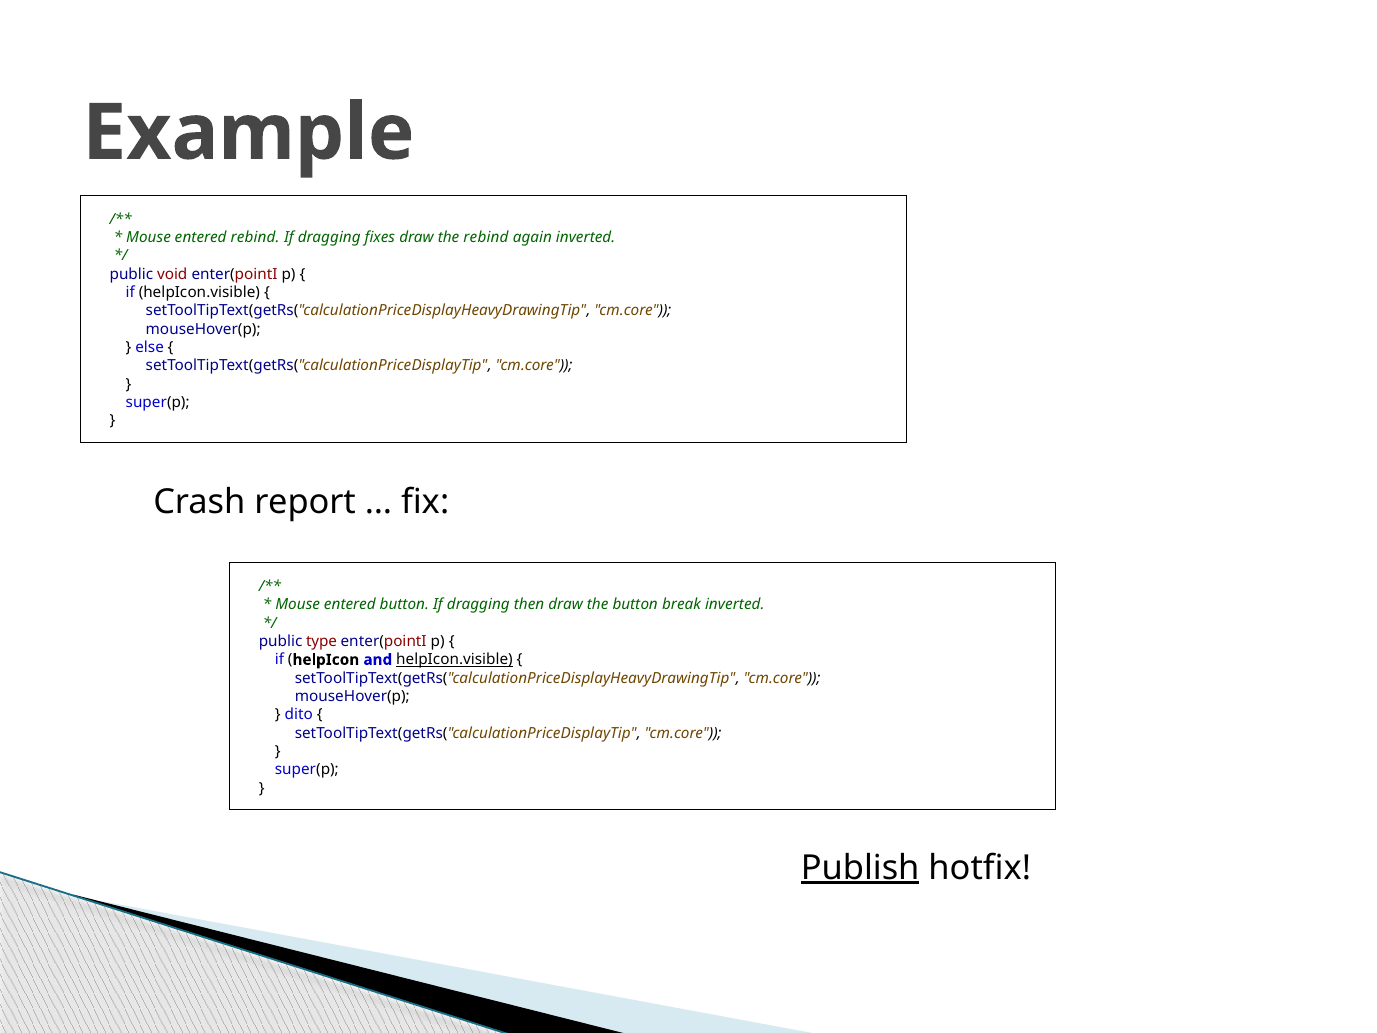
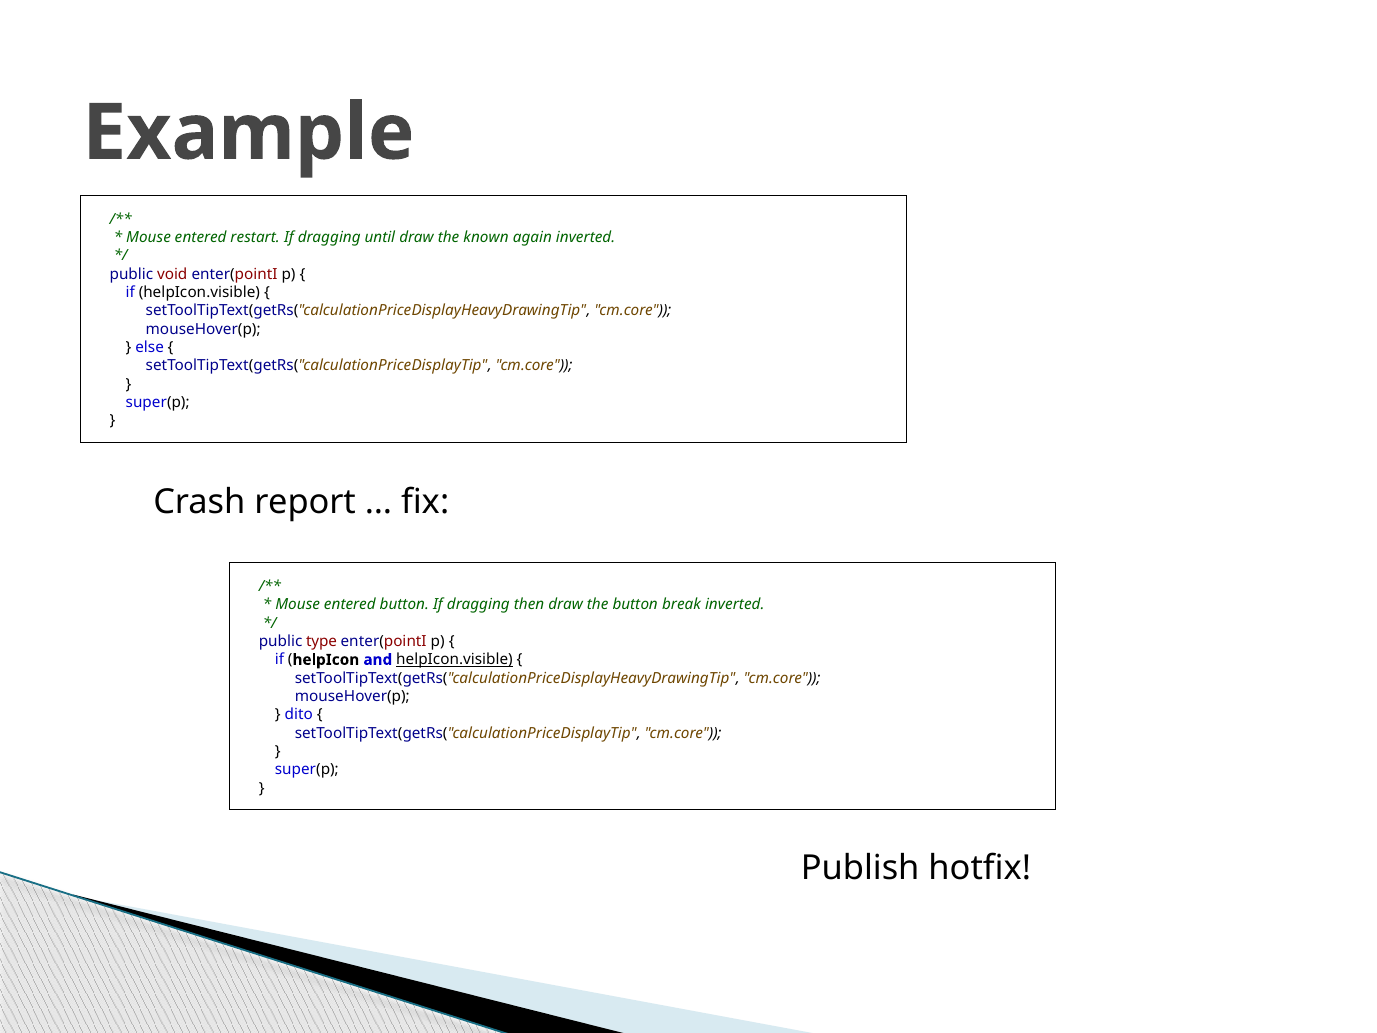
entered rebind: rebind -> restart
fixes: fixes -> until
the rebind: rebind -> known
Publish underline: present -> none
